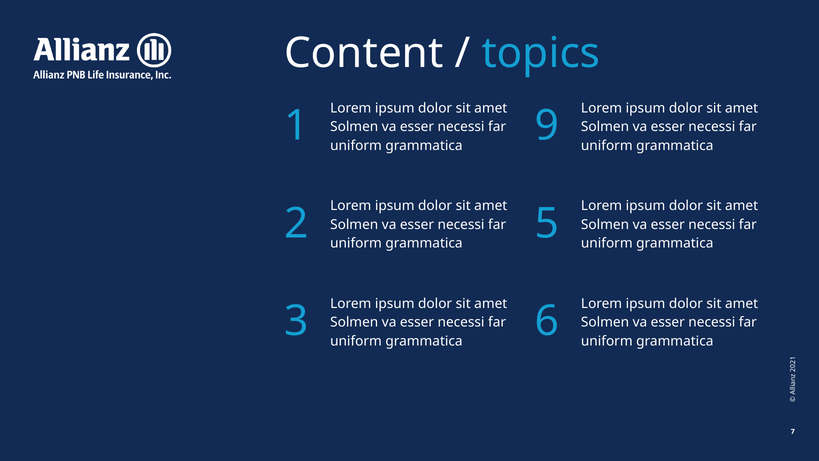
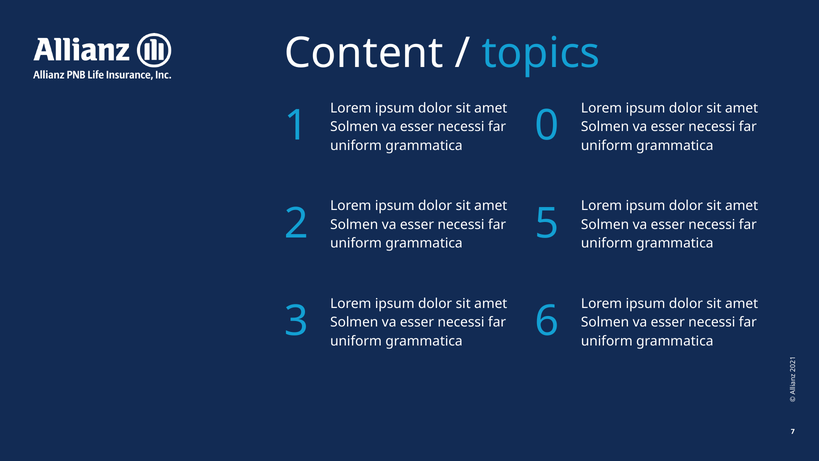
grammatica 9: 9 -> 0
